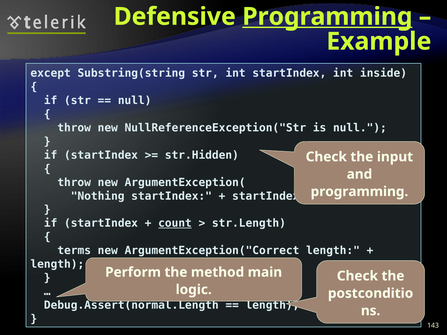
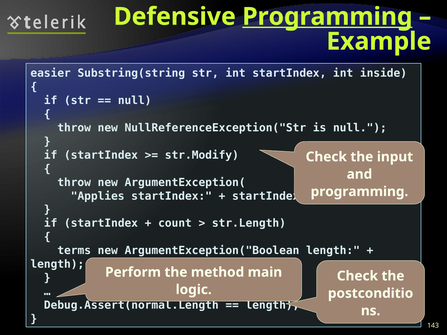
except: except -> easier
str.Hidden: str.Hidden -> str.Modify
Nothing: Nothing -> Applies
count underline: present -> none
ArgumentException("Correct: ArgumentException("Correct -> ArgumentException("Boolean
